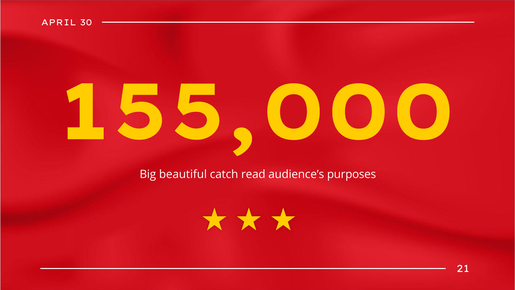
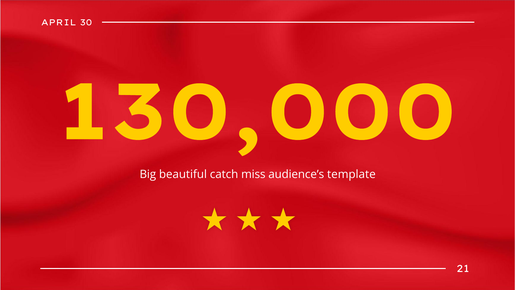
155,000: 155,000 -> 130,000
read: read -> miss
purposes: purposes -> template
